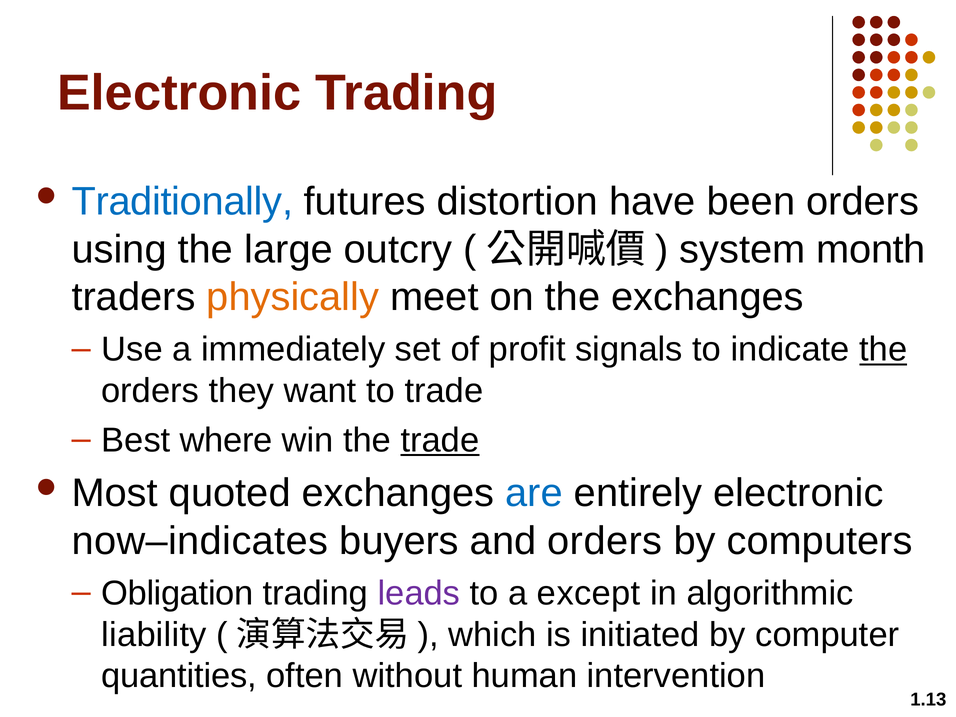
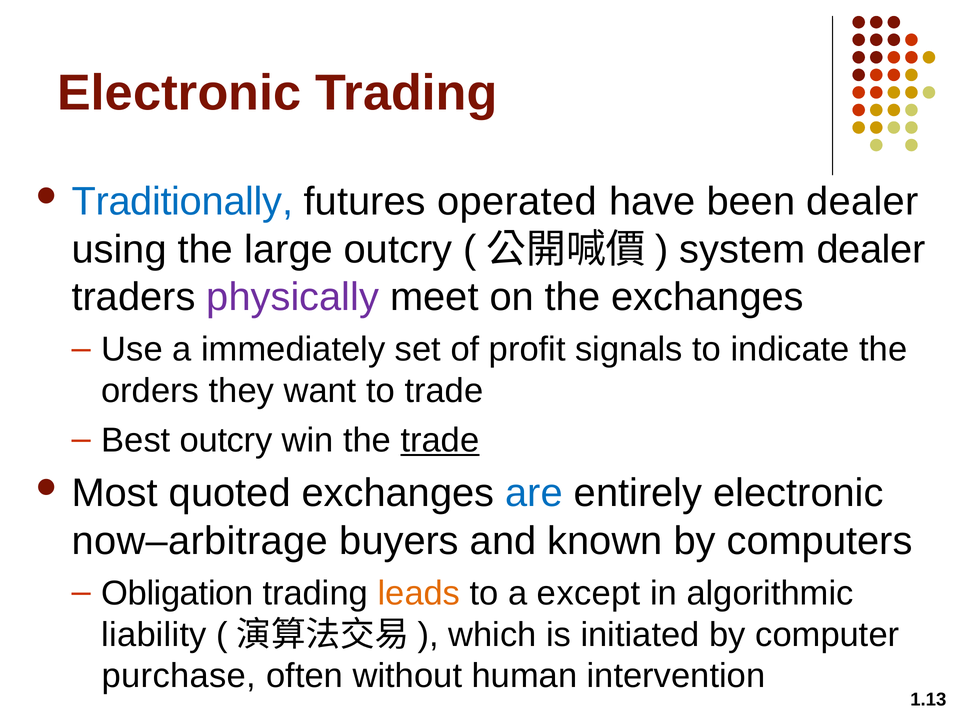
distortion: distortion -> operated
been orders: orders -> dealer
system month: month -> dealer
physically colour: orange -> purple
the at (883, 350) underline: present -> none
Best where: where -> outcry
now–indicates: now–indicates -> now–arbitrage
and orders: orders -> known
leads colour: purple -> orange
quantities: quantities -> purchase
